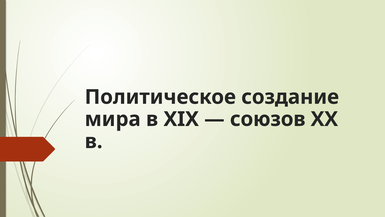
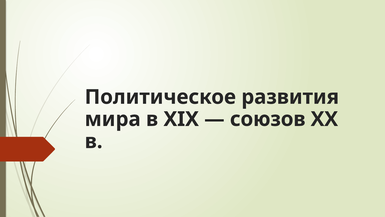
создание: создание -> развития
